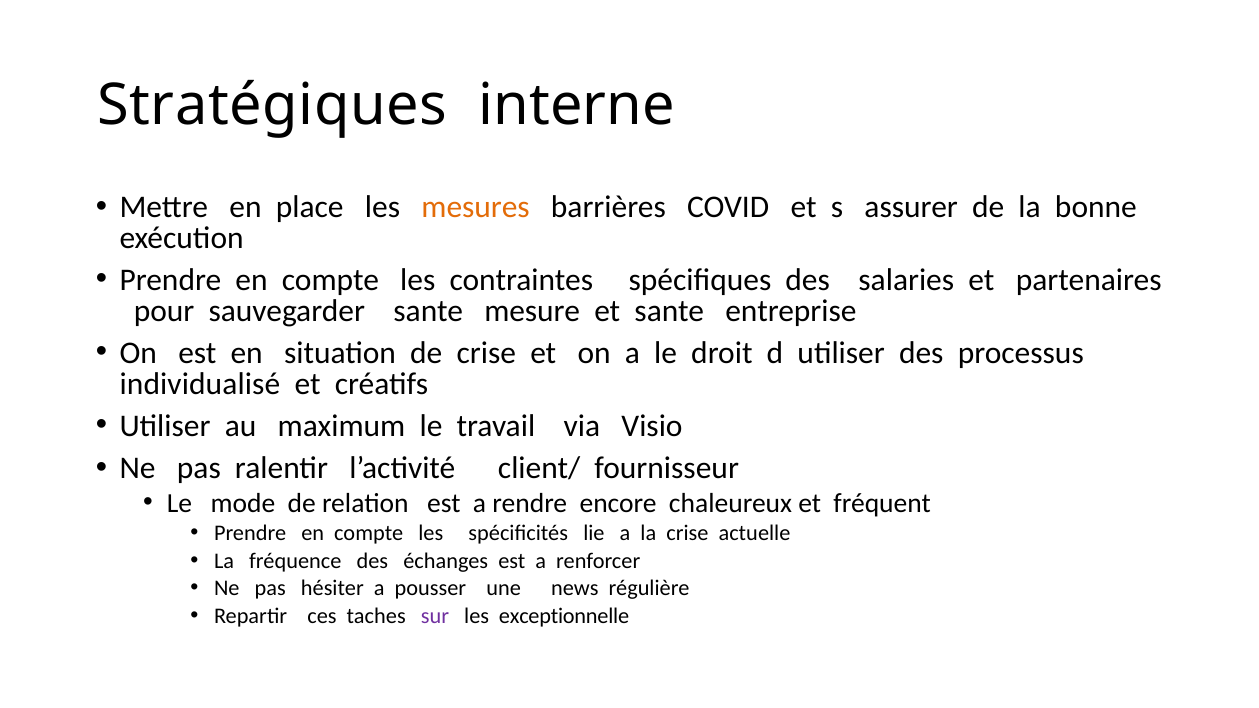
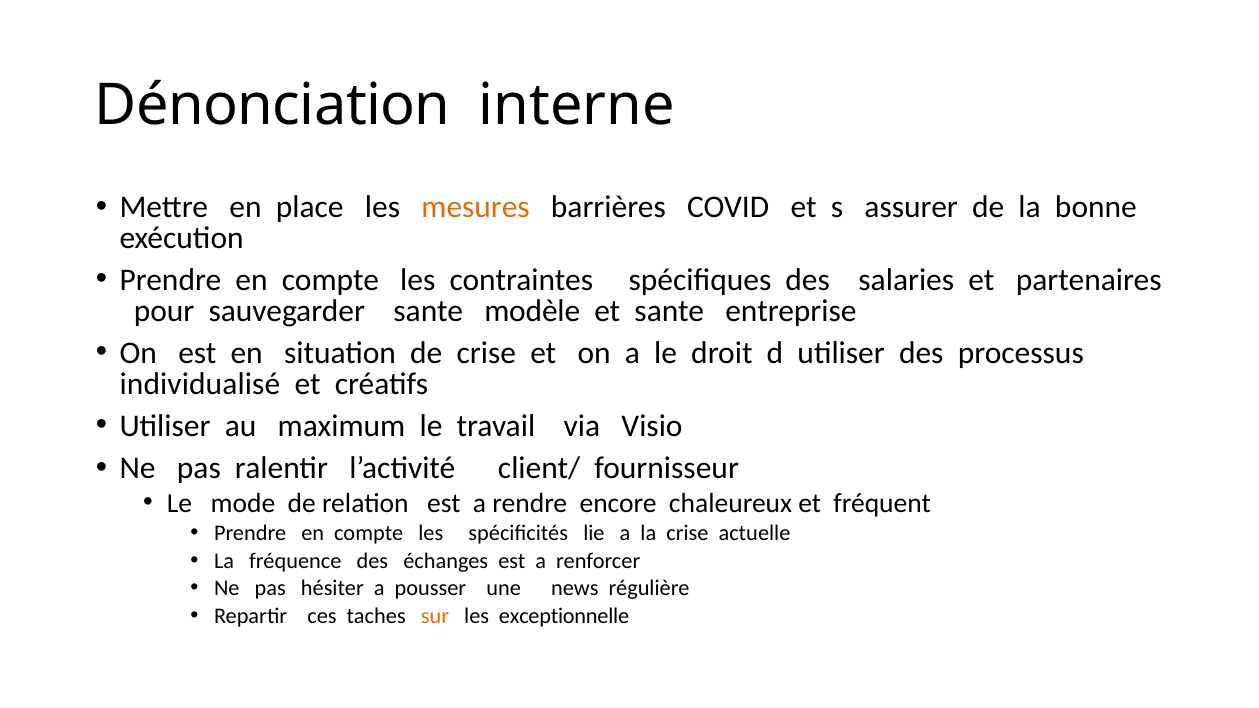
Stratégiques: Stratégiques -> Dénonciation
mesure: mesure -> modèle
sur colour: purple -> orange
